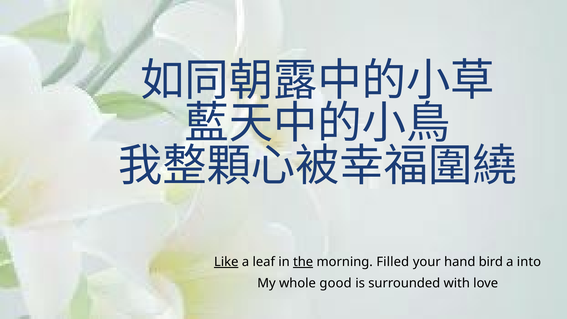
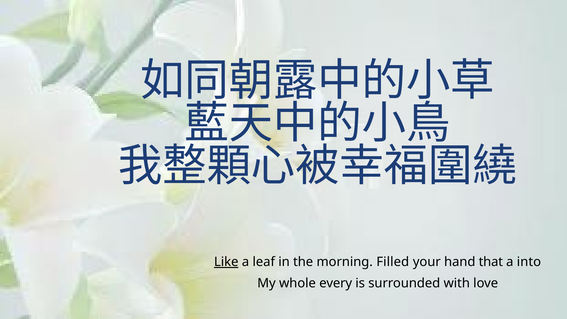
the underline: present -> none
bird: bird -> that
good: good -> every
